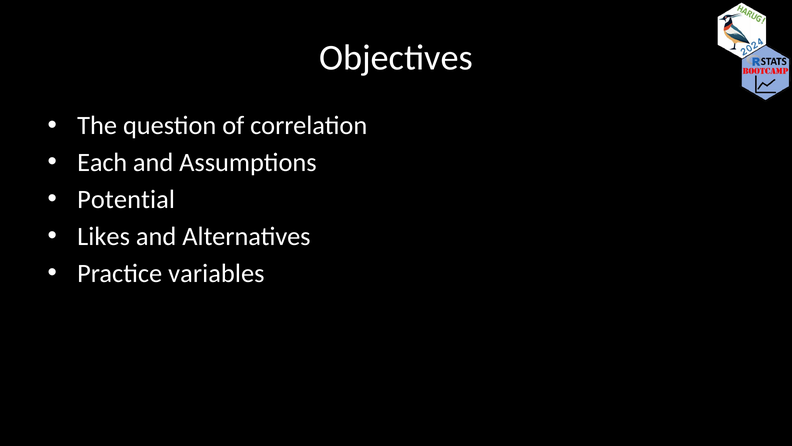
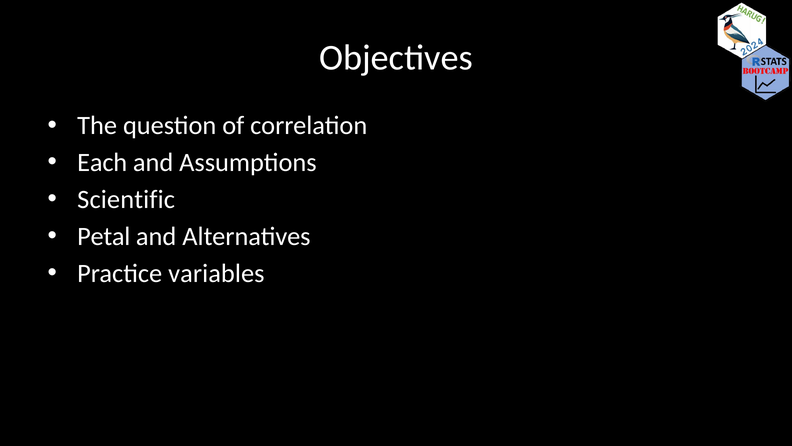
Potential: Potential -> Scientific
Likes: Likes -> Petal
